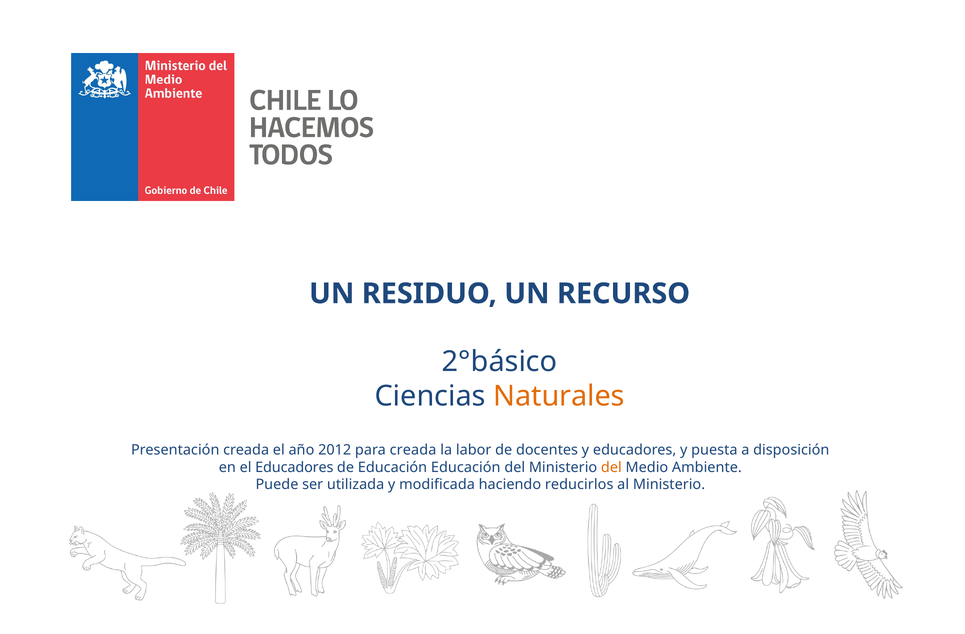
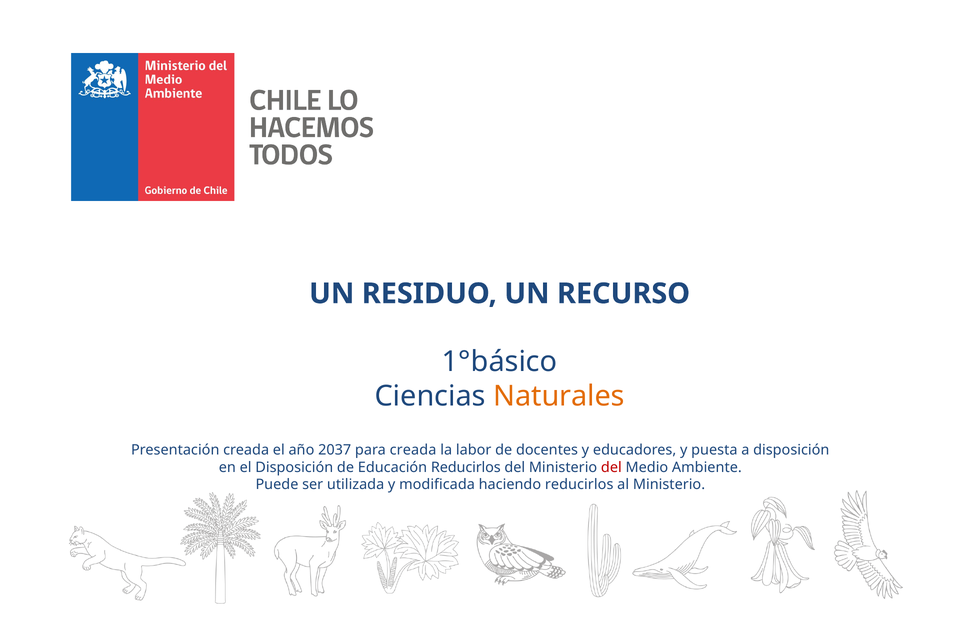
2°básico: 2°básico -> 1°básico
2012: 2012 -> 2037
el Educadores: Educadores -> Disposición
Educación Educación: Educación -> Reducirlos
del at (611, 468) colour: orange -> red
